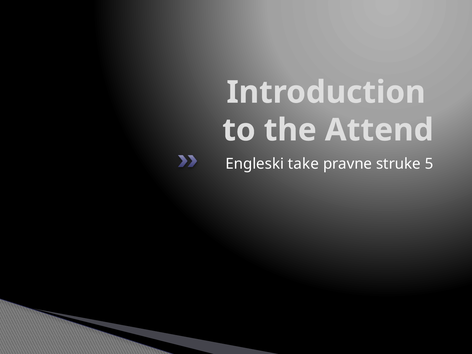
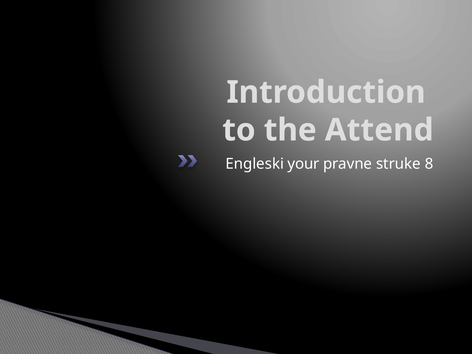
take: take -> your
5: 5 -> 8
